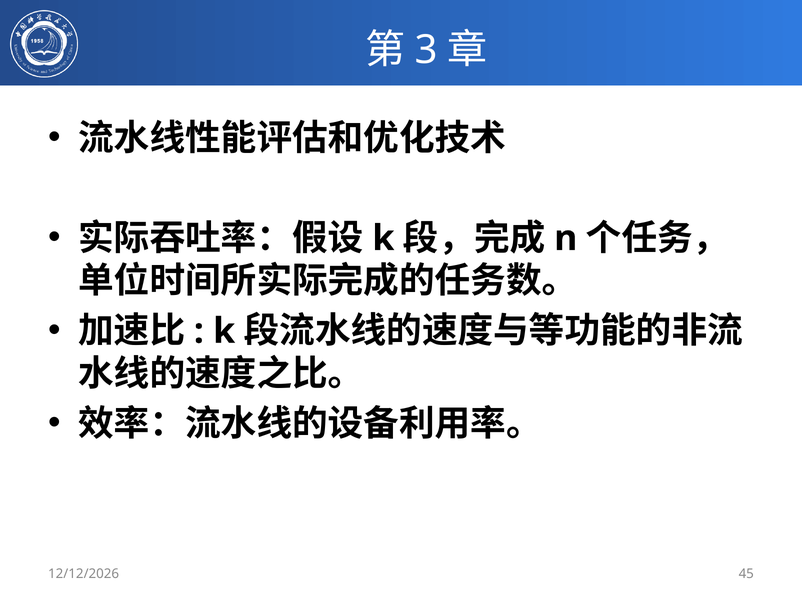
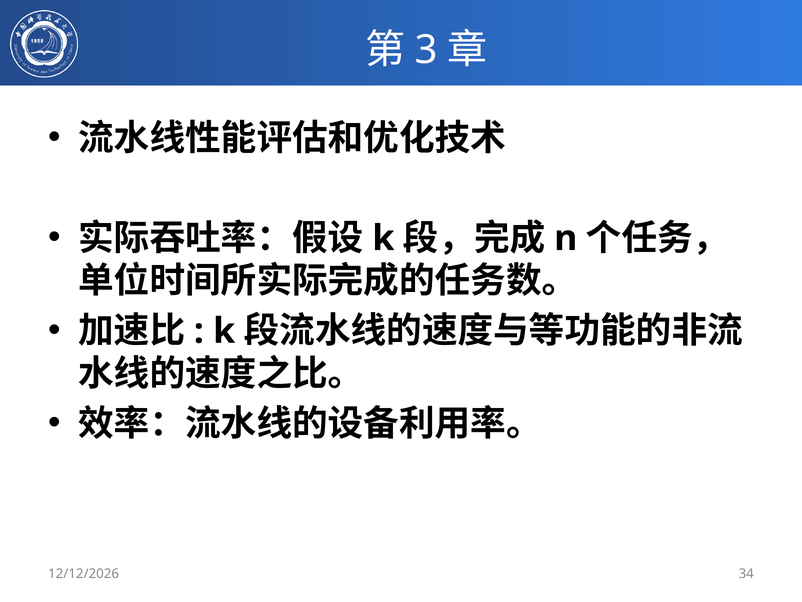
45: 45 -> 34
